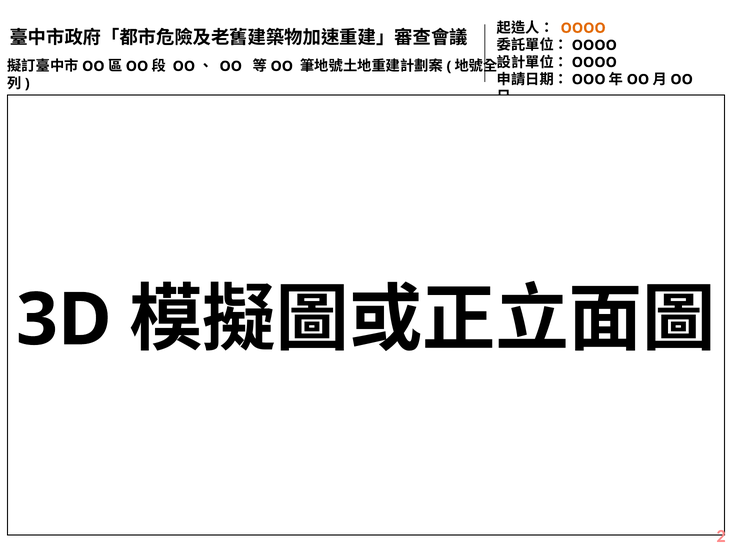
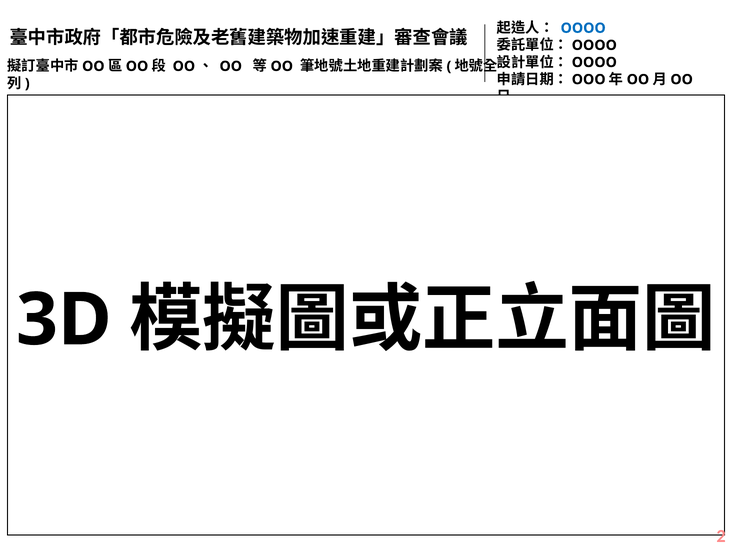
OOOO at (583, 28) colour: orange -> blue
